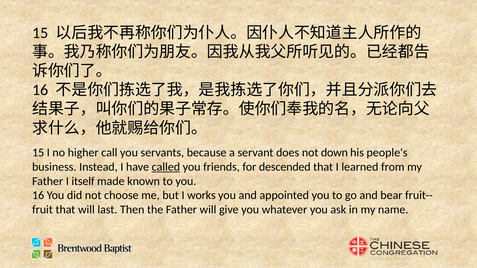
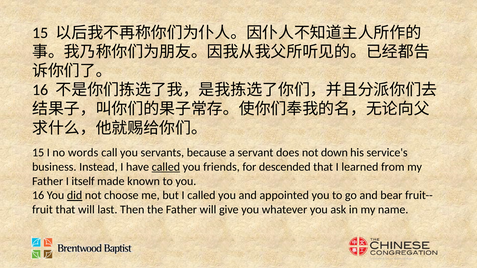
higher: higher -> words
people's: people's -> service's
did underline: none -> present
I works: works -> called
